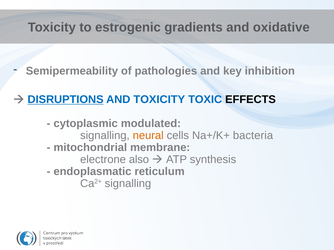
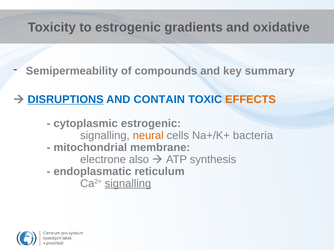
pathologies: pathologies -> compounds
inhibition: inhibition -> summary
AND TOXICITY: TOXICITY -> CONTAIN
EFFECTS colour: black -> orange
cytoplasmic modulated: modulated -> estrogenic
signalling at (128, 184) underline: none -> present
